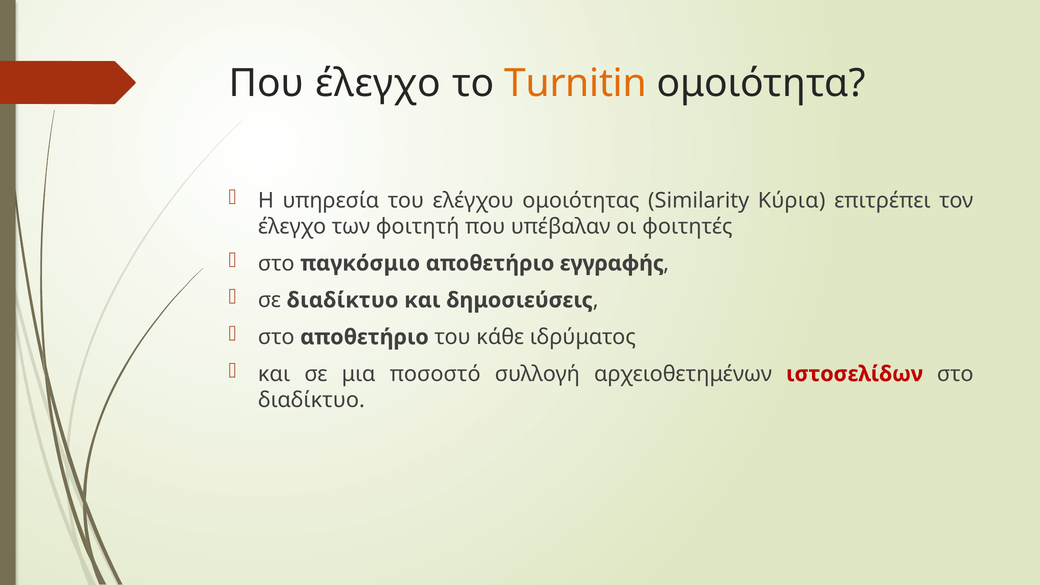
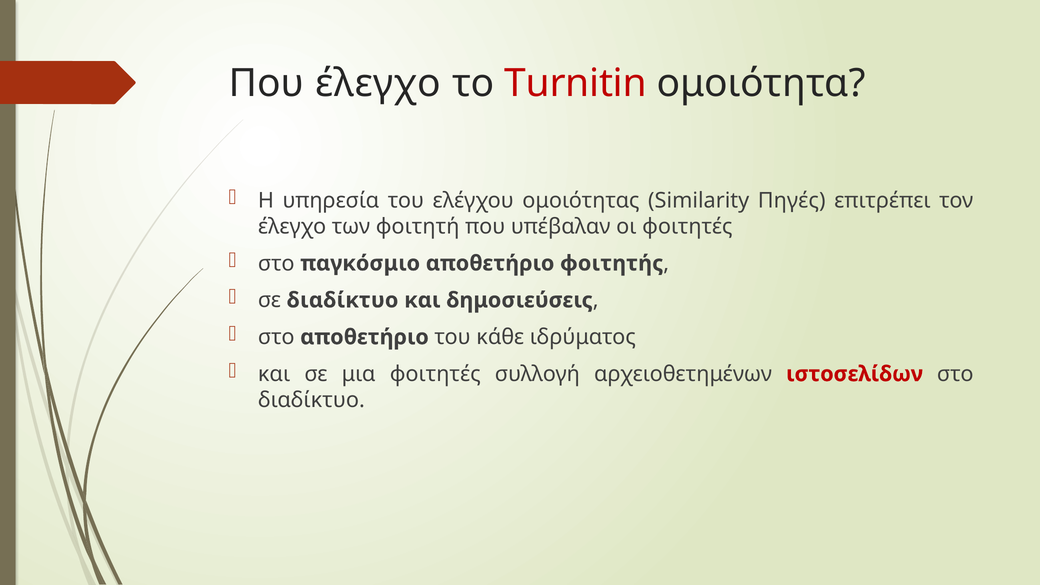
Turnitin colour: orange -> red
Κύρια: Κύρια -> Πηγές
εγγραφής: εγγραφής -> φοιτητής
μια ποσοστό: ποσοστό -> φοιτητές
